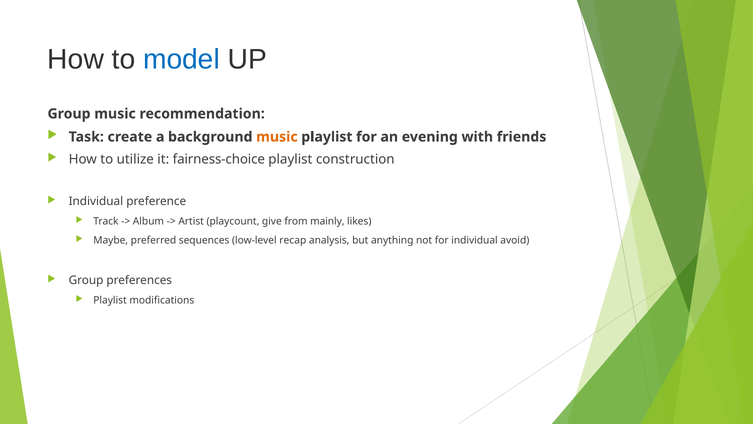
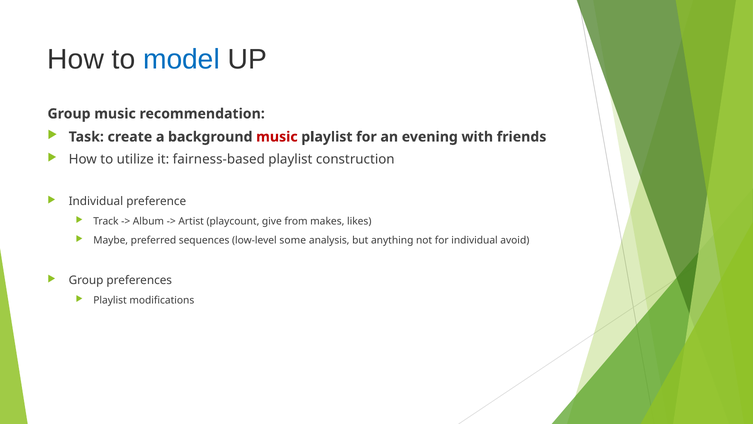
music at (277, 137) colour: orange -> red
fairness-choice: fairness-choice -> fairness-based
mainly: mainly -> makes
recap: recap -> some
